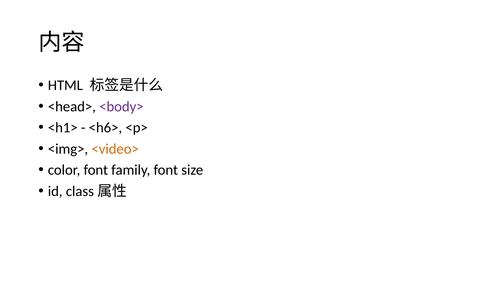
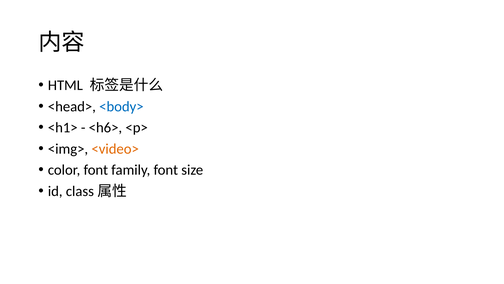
<body> colour: purple -> blue
